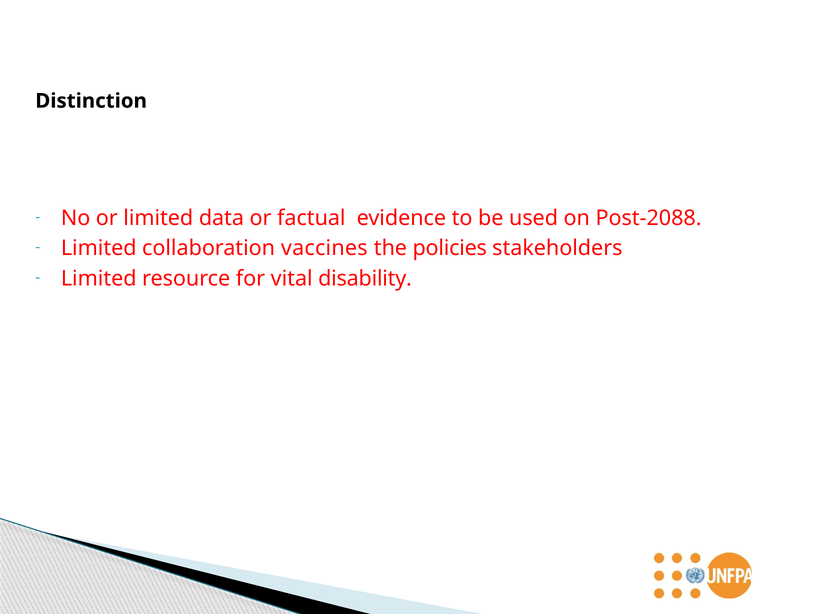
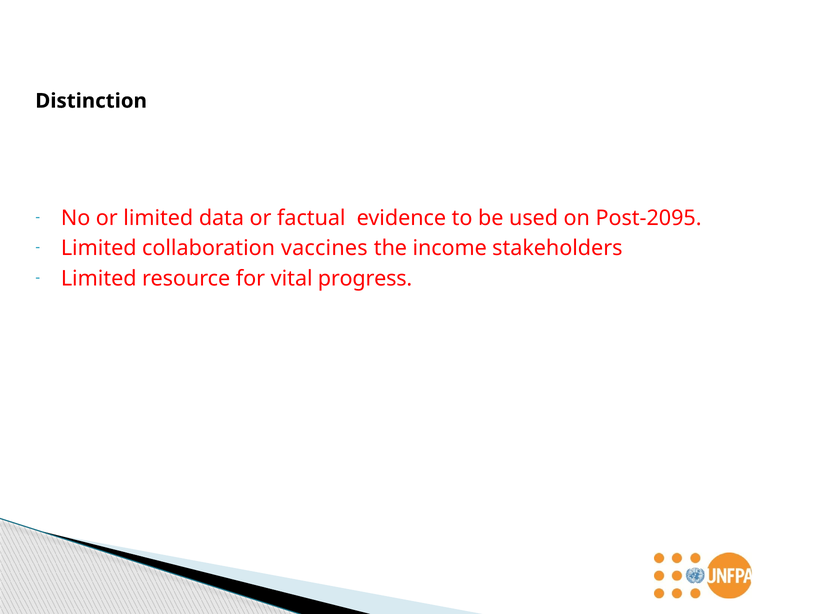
Post-2088: Post-2088 -> Post-2095
policies: policies -> income
disability: disability -> progress
